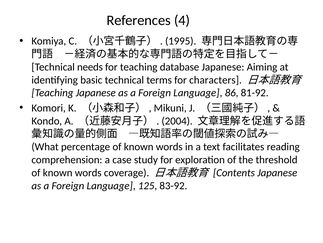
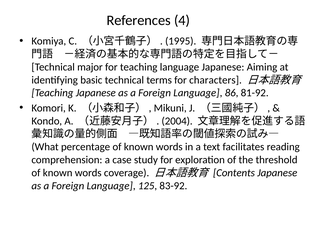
needs: needs -> major
teaching database: database -> language
